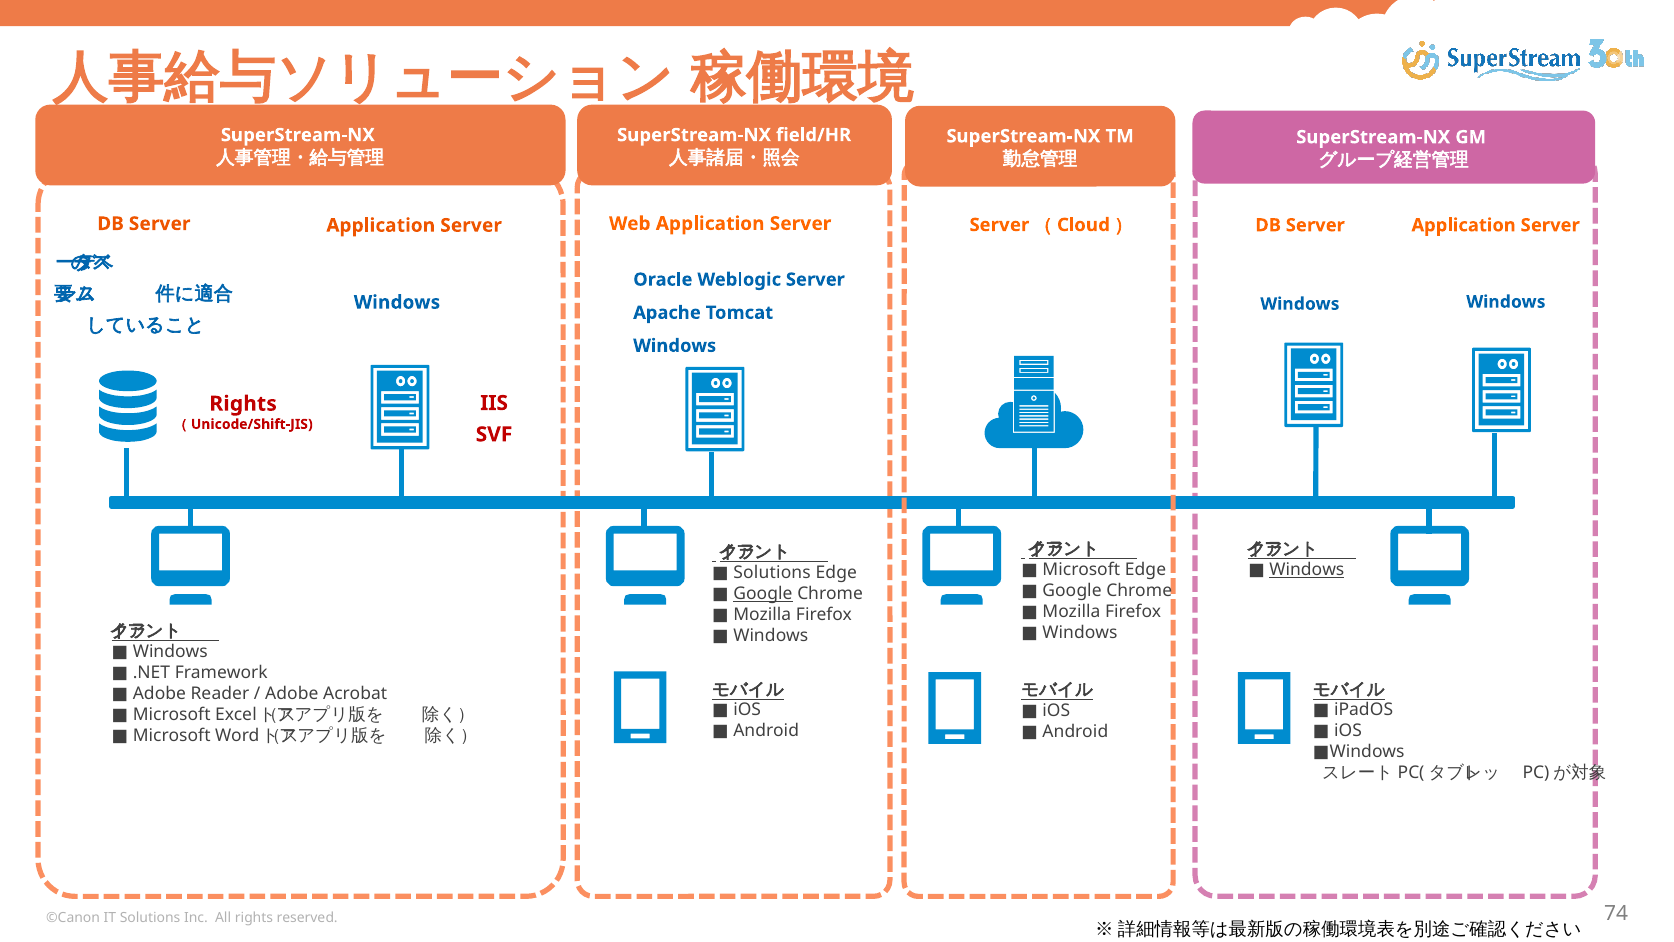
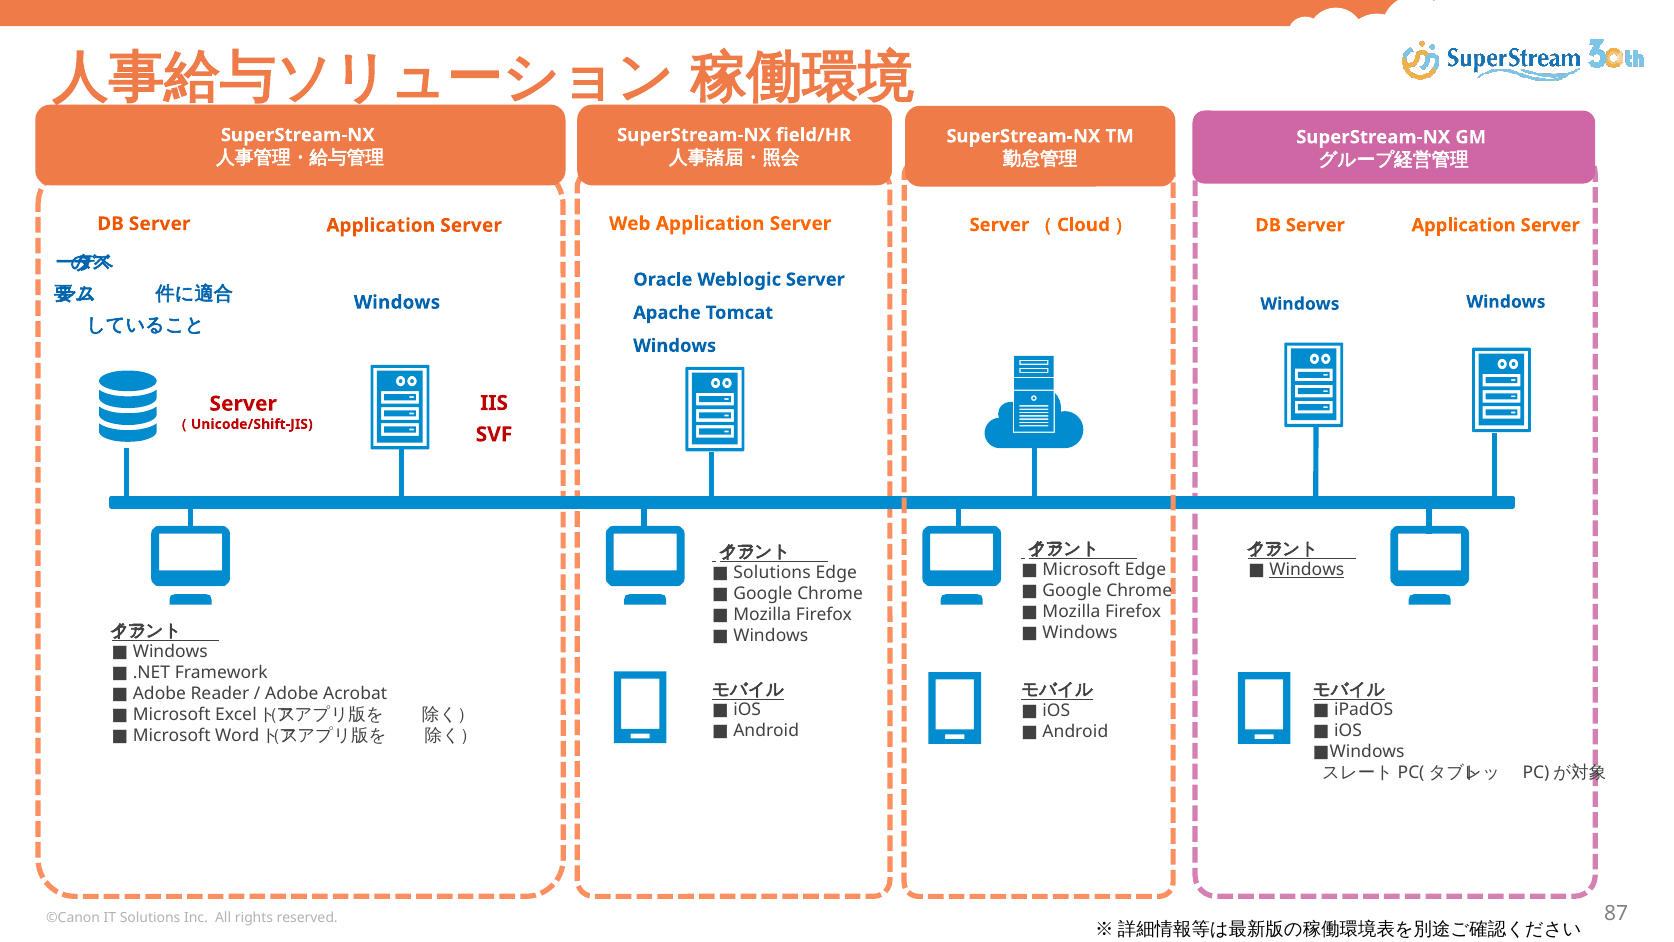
Rights at (243, 404): Rights -> Server
Google at (763, 593) underline: present -> none
74: 74 -> 87
